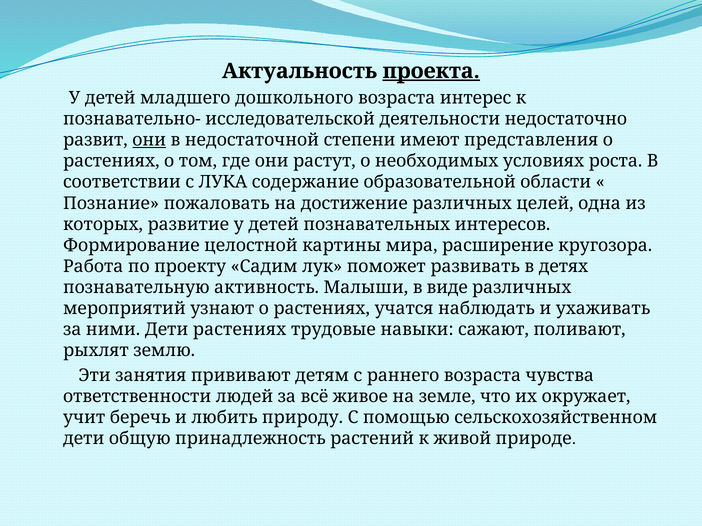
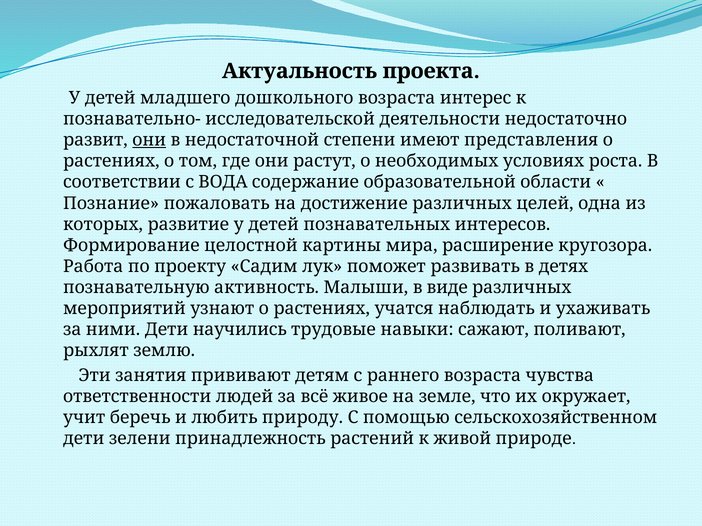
проекта underline: present -> none
ЛУКА: ЛУКА -> ВОДА
Дети растениях: растениях -> научились
общую: общую -> зелени
